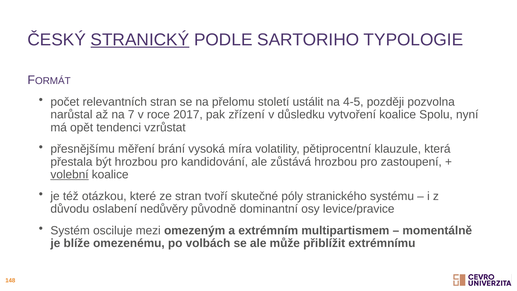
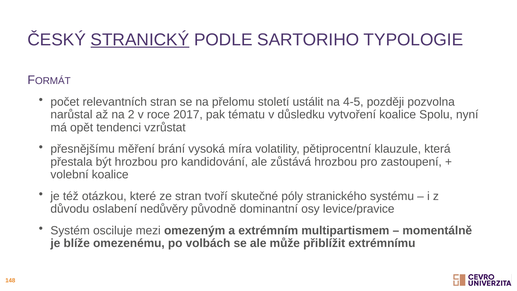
7: 7 -> 2
zřízení: zřízení -> tématu
volební underline: present -> none
